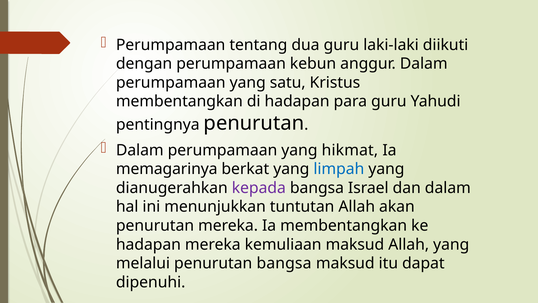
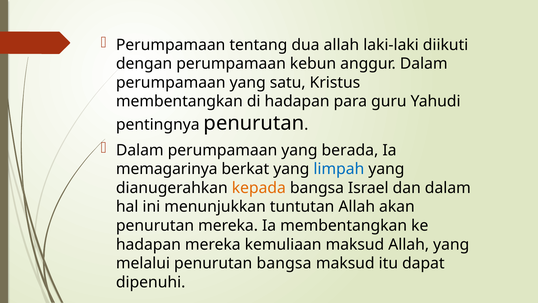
dua guru: guru -> allah
hikmat: hikmat -> berada
kepada colour: purple -> orange
